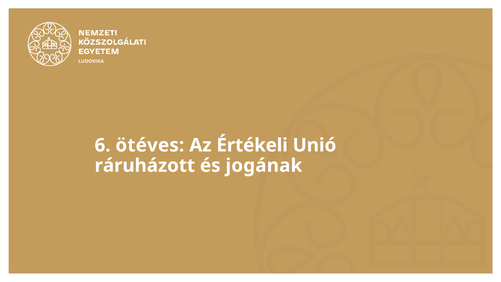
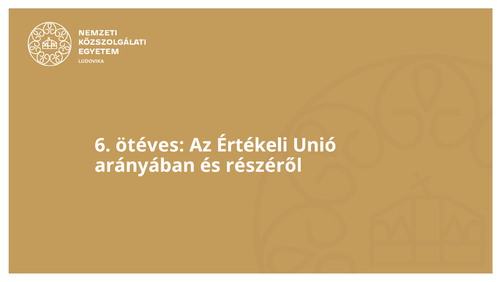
ráruházott: ráruházott -> arányában
jogának: jogának -> részéről
